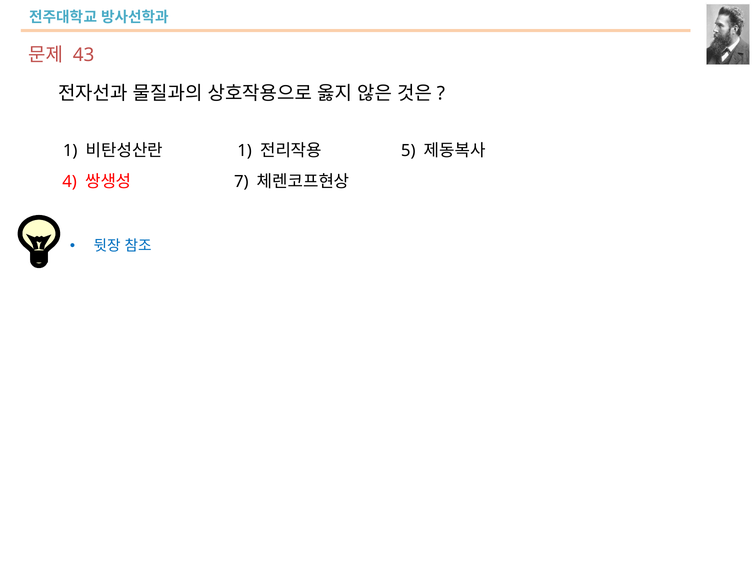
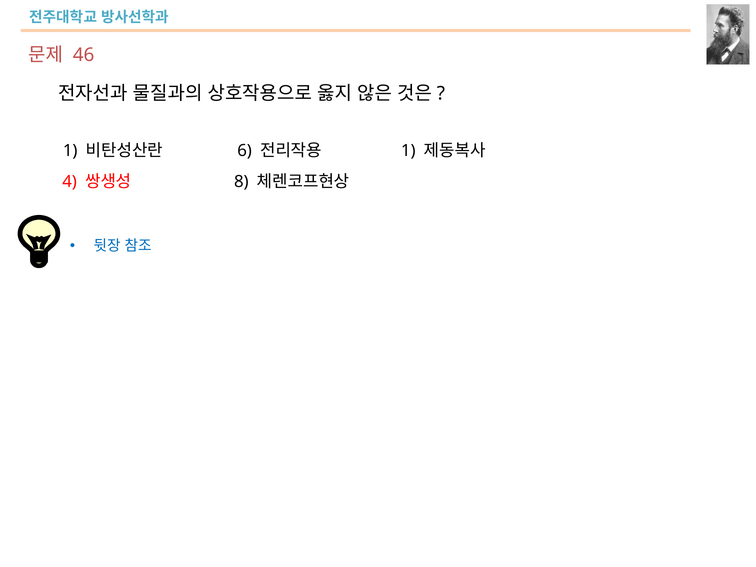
43: 43 -> 46
1 at (245, 151): 1 -> 6
5 at (408, 151): 5 -> 1
7: 7 -> 8
